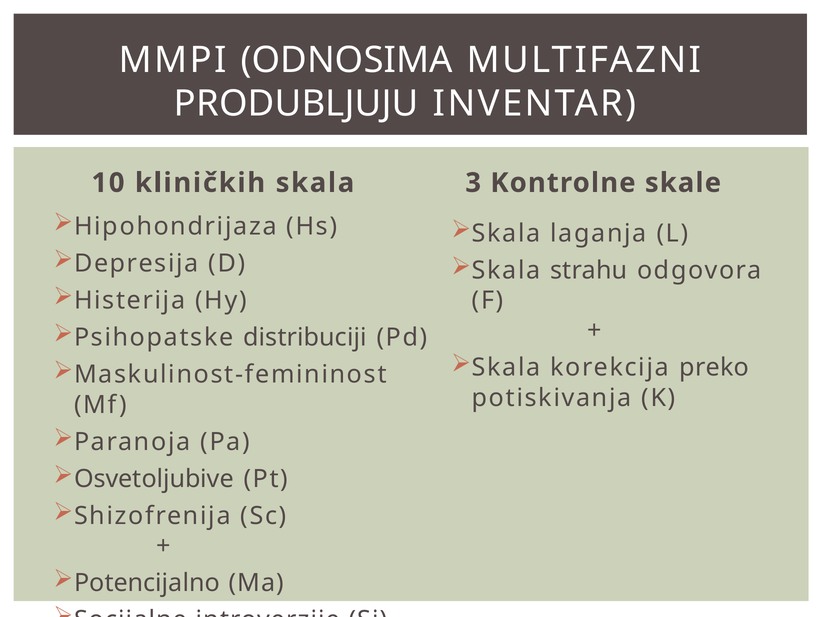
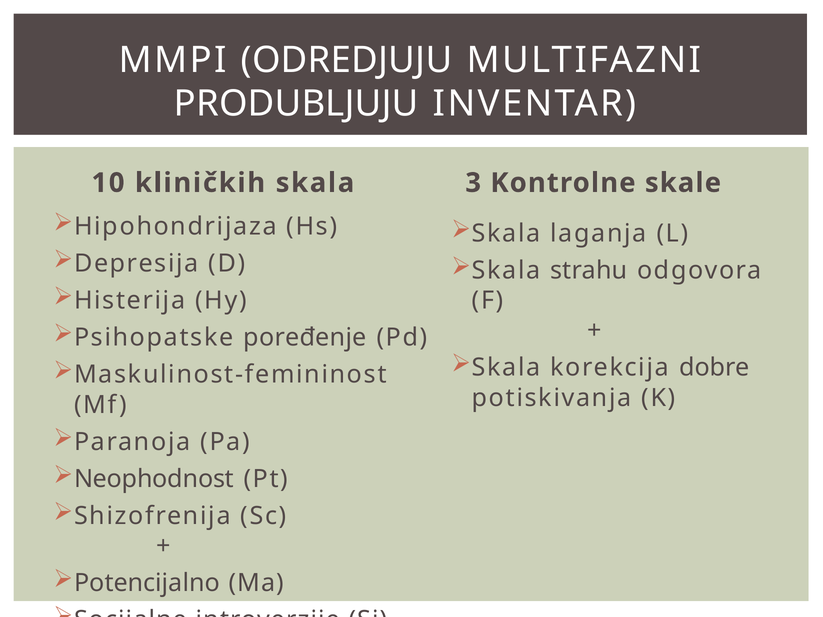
ODNOSIMA: ODNOSIMA -> ODREDJUJU
distribuciji: distribuciji -> poređenje
preko: preko -> dobre
Osvetoljubive: Osvetoljubive -> Neophodnost
